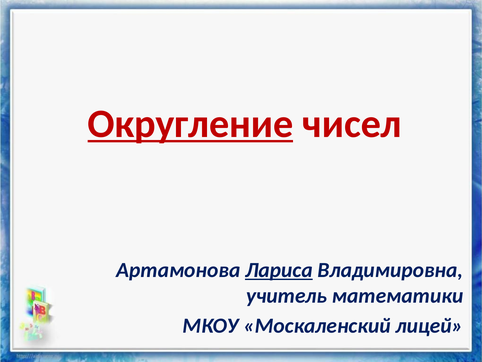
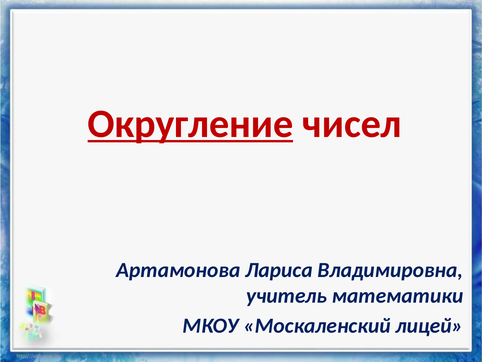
Лариса underline: present -> none
